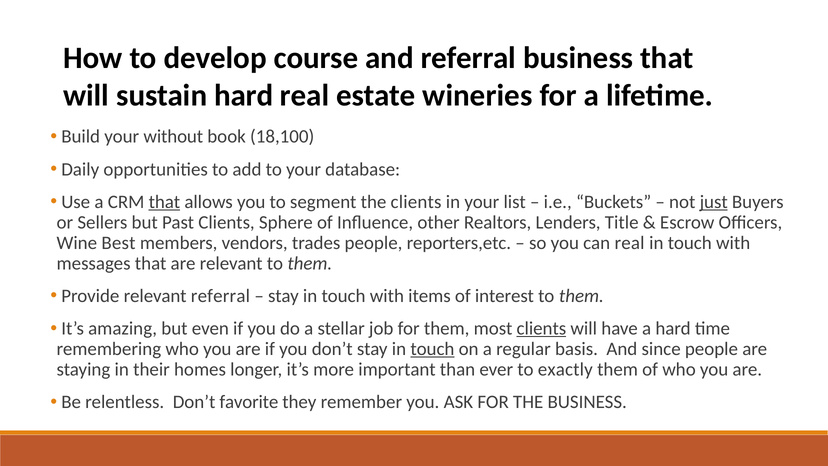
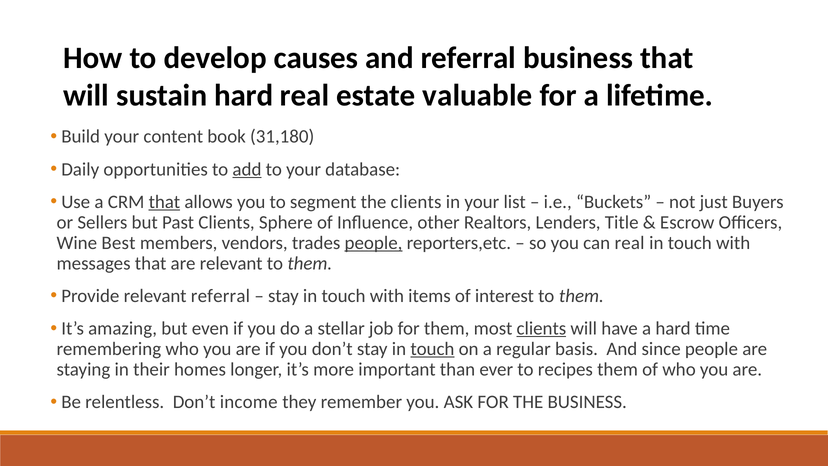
course: course -> causes
wineries: wineries -> valuable
without: without -> content
18,100: 18,100 -> 31,180
add underline: none -> present
just underline: present -> none
people at (374, 243) underline: none -> present
exactly: exactly -> recipes
favorite: favorite -> income
